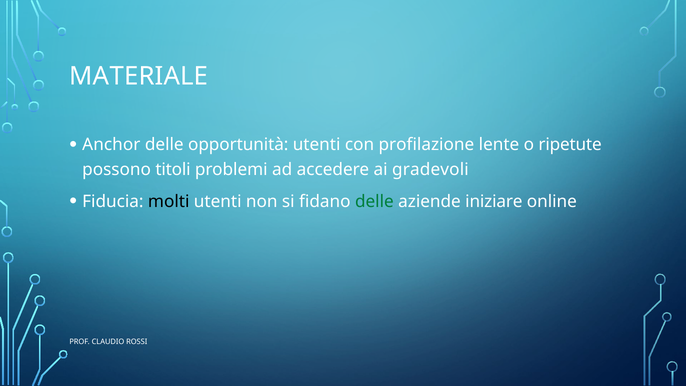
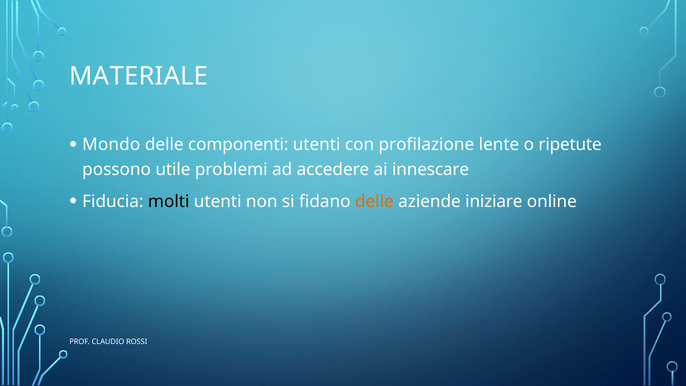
Anchor: Anchor -> Mondo
opportunità: opportunità -> componenti
titoli: titoli -> utile
gradevoli: gradevoli -> innescare
delle at (374, 201) colour: green -> orange
